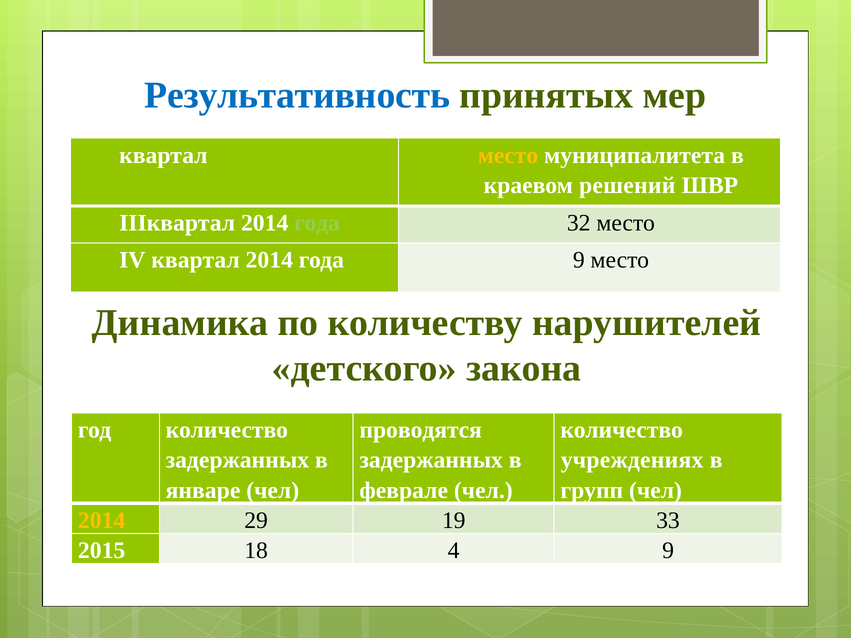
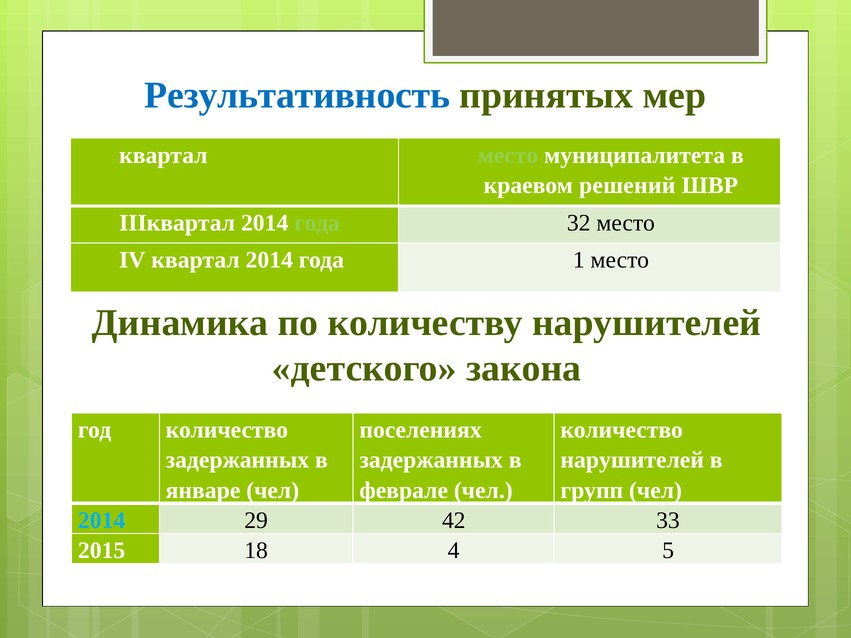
место at (508, 155) colour: yellow -> light green
года 9: 9 -> 1
проводятся: проводятся -> поселениях
учреждениях at (632, 460): учреждениях -> нарушителей
2014 at (102, 521) colour: yellow -> light blue
19: 19 -> 42
4 9: 9 -> 5
